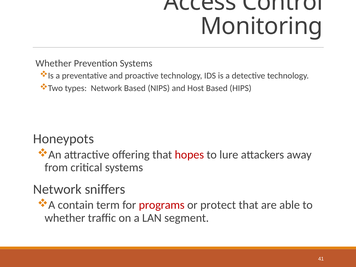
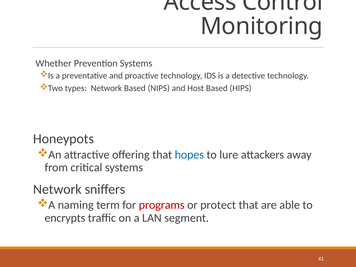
hopes colour: red -> blue
contain: contain -> naming
whether at (65, 218): whether -> encrypts
